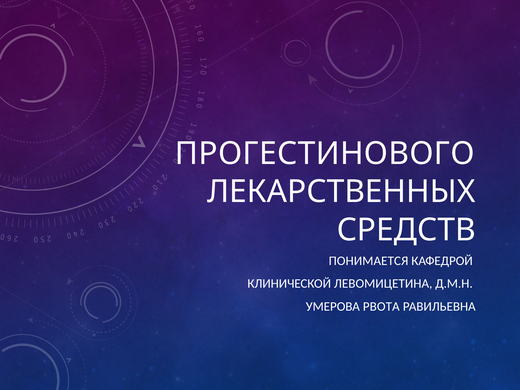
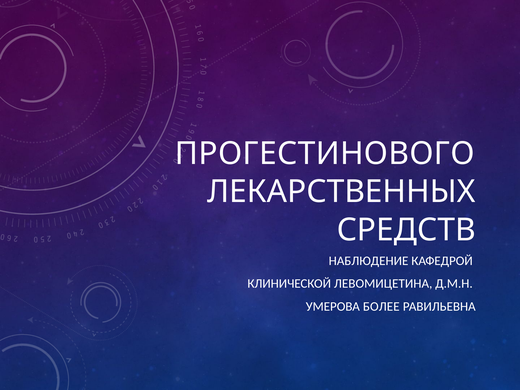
ПОНИМАЕТСЯ: ПОНИМАЕТСЯ -> НАБЛЮДЕНИЕ
РВОТА: РВОТА -> БОЛЕЕ
